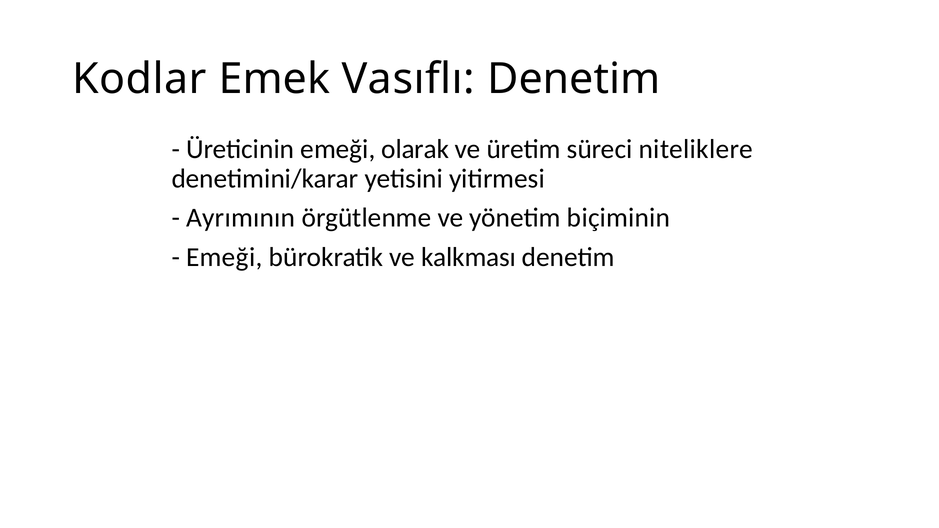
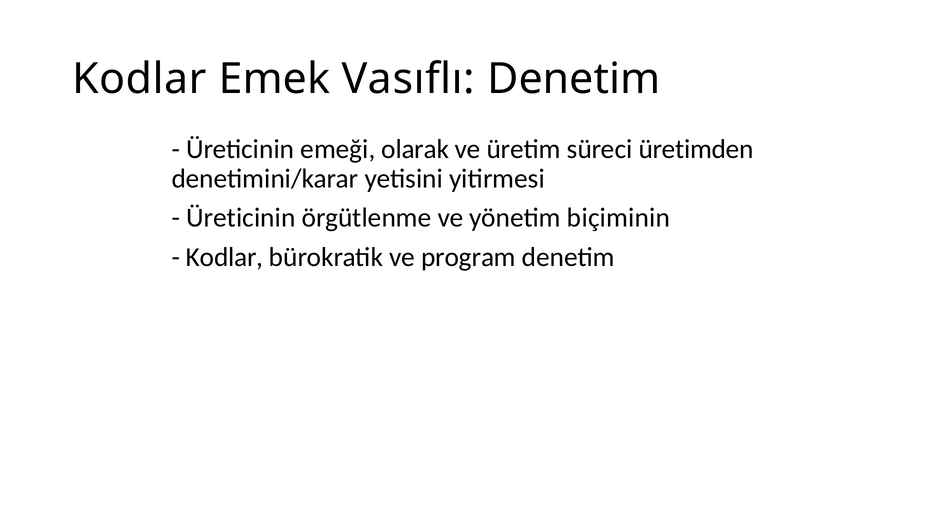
niteliklere: niteliklere -> üretimden
Ayrımının at (241, 218): Ayrımının -> Üreticinin
Emeği at (224, 257): Emeği -> Kodlar
kalkması: kalkması -> program
